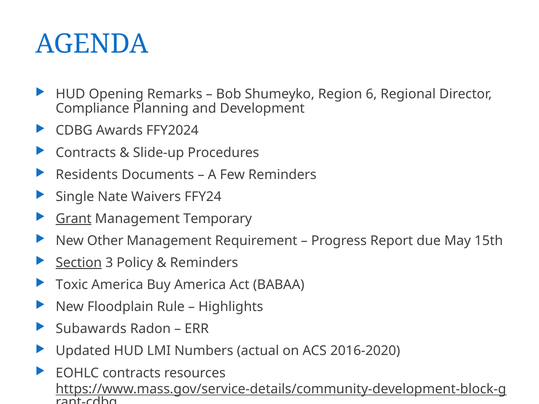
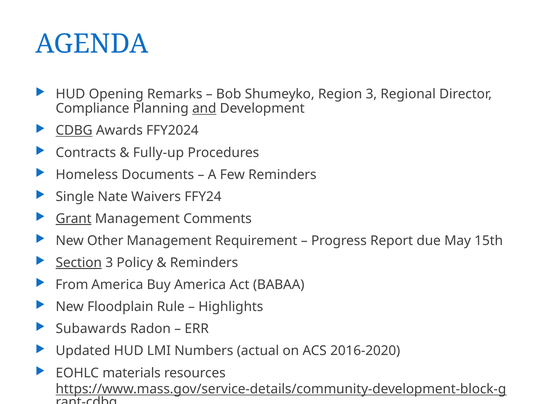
Region 6: 6 -> 3
and underline: none -> present
CDBG underline: none -> present
Slide-up: Slide-up -> Fully-up
Residents: Residents -> Homeless
Temporary: Temporary -> Comments
Toxic: Toxic -> From
EOHLC contracts: contracts -> materials
